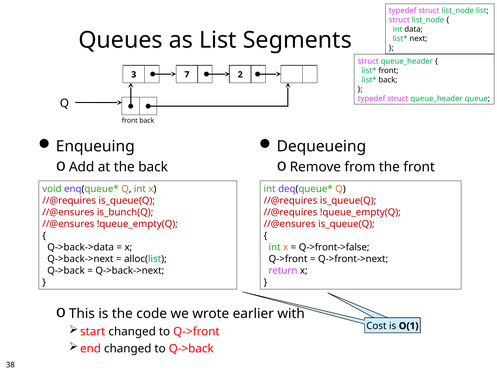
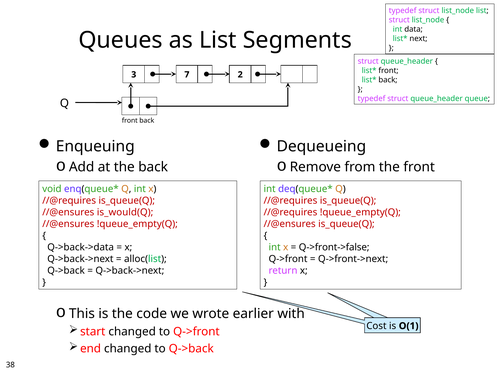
is_bunch(Q: is_bunch(Q -> is_would(Q
